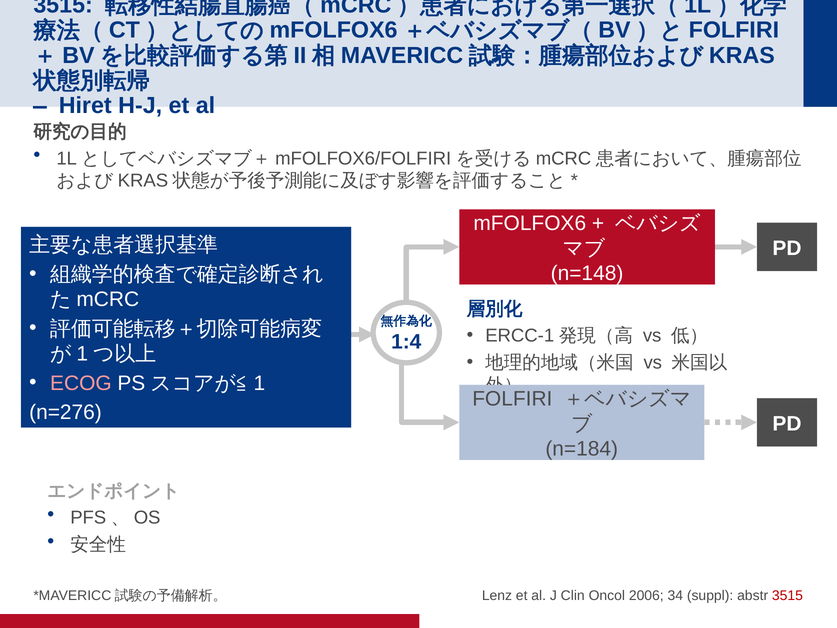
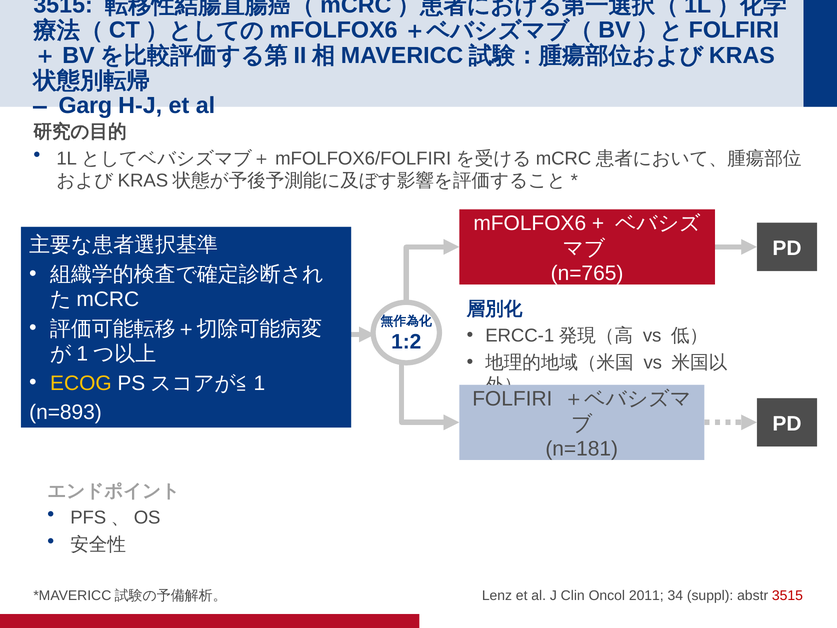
Hiret: Hiret -> Garg
n=148: n=148 -> n=765
1:4: 1:4 -> 1:2
ECOG colour: pink -> yellow
n=276: n=276 -> n=893
n=184: n=184 -> n=181
2006: 2006 -> 2011
